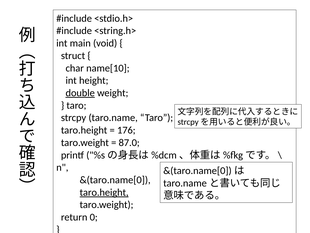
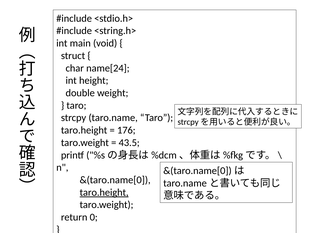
name[10: name[10 -> name[24
double underline: present -> none
87.0: 87.0 -> 43.5
